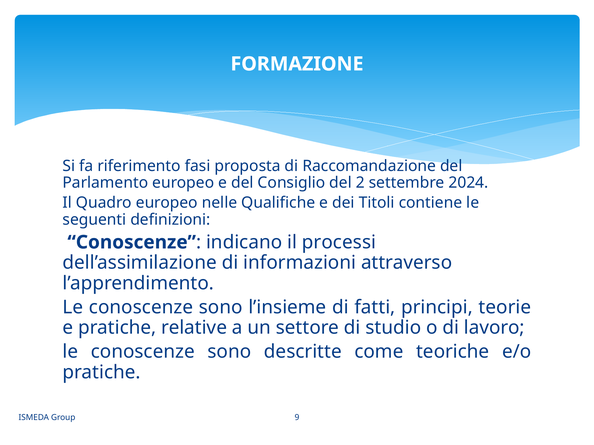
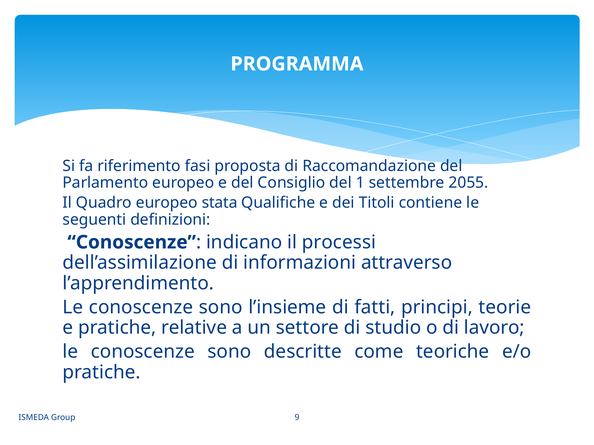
FORMAZIONE: FORMAZIONE -> PROGRAMMA
2: 2 -> 1
2024: 2024 -> 2055
nelle: nelle -> stata
